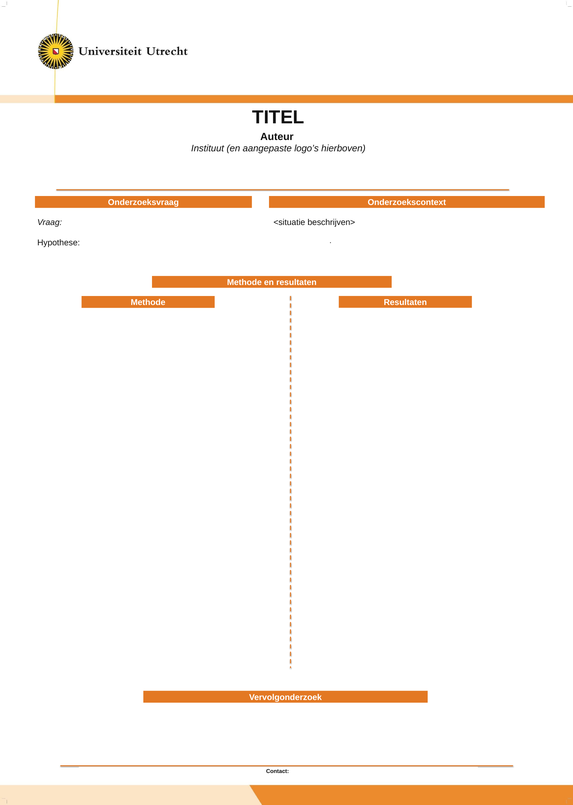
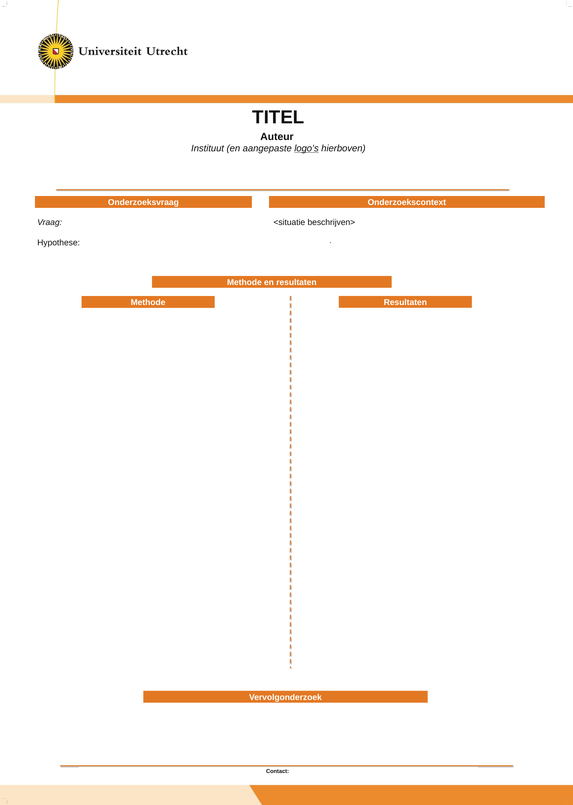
logo’s underline: none -> present
